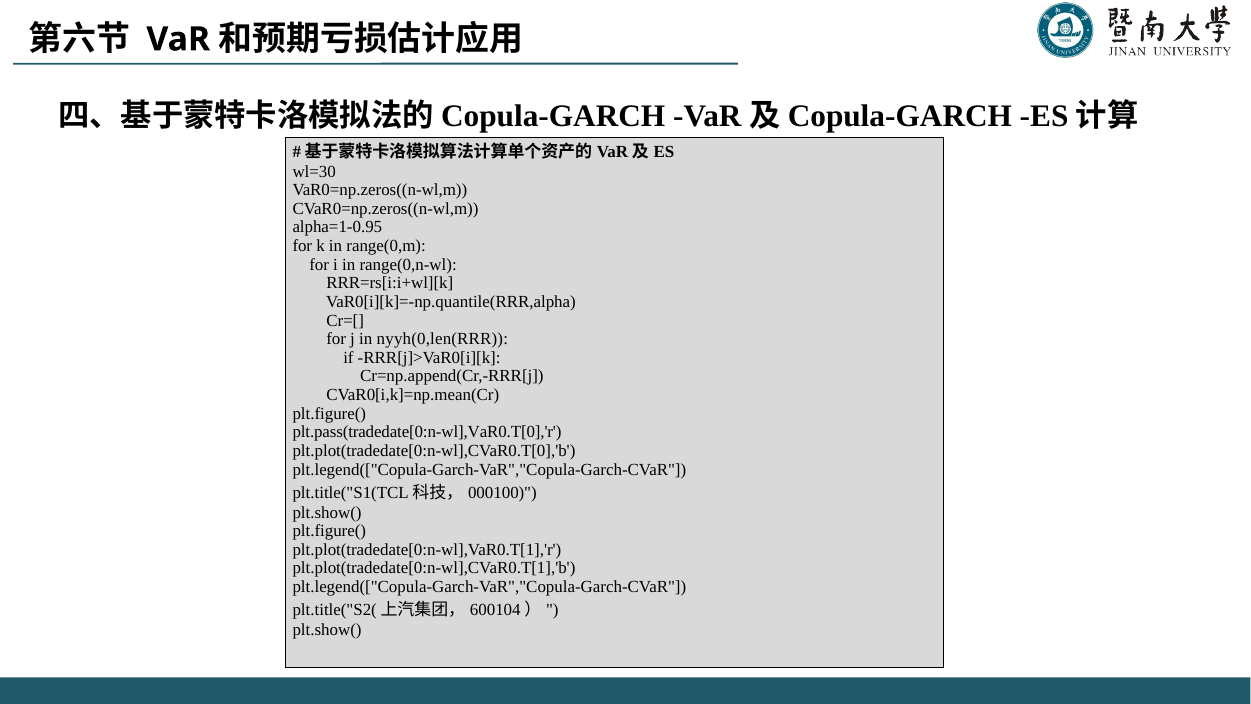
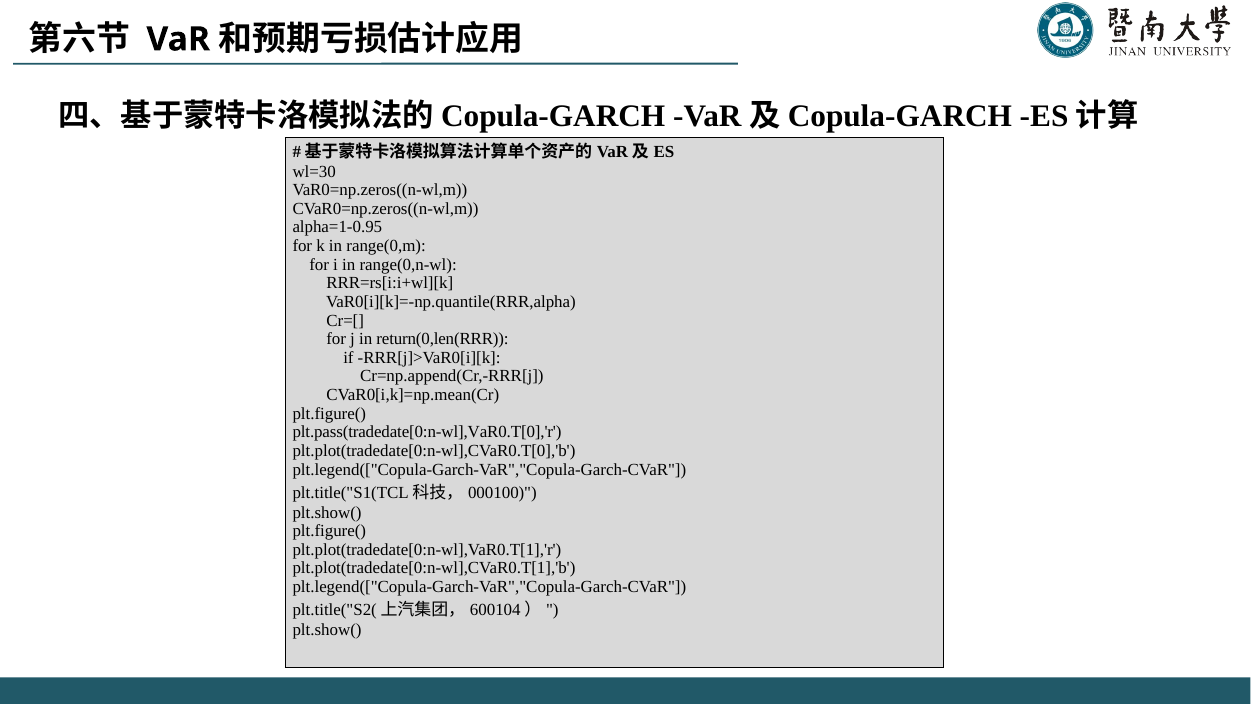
nyyh(0,len(RRR: nyyh(0,len(RRR -> return(0,len(RRR
